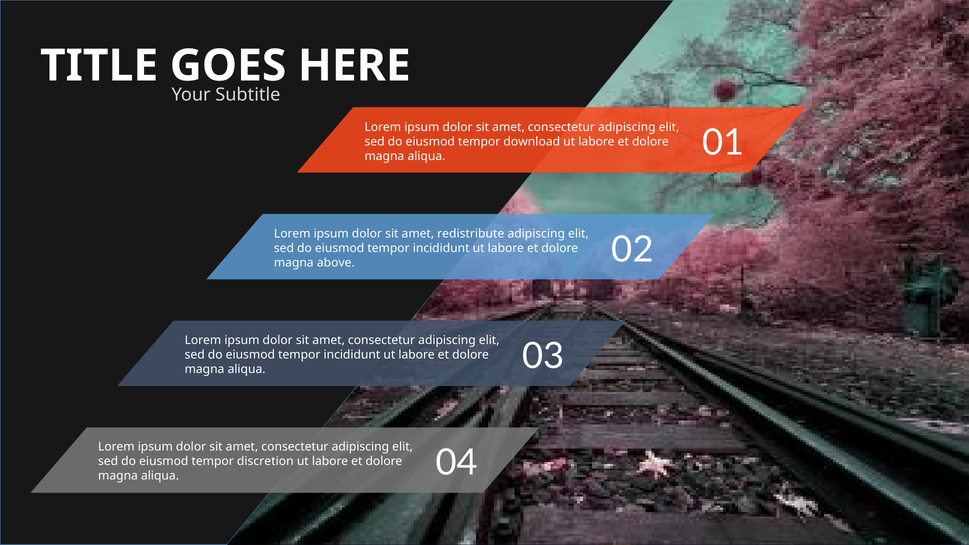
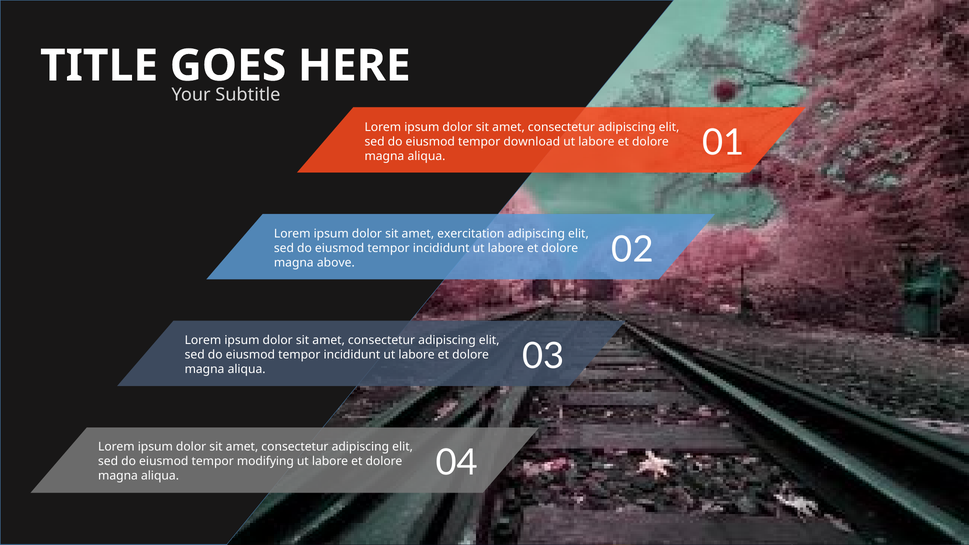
redistribute: redistribute -> exercitation
discretion: discretion -> modifying
